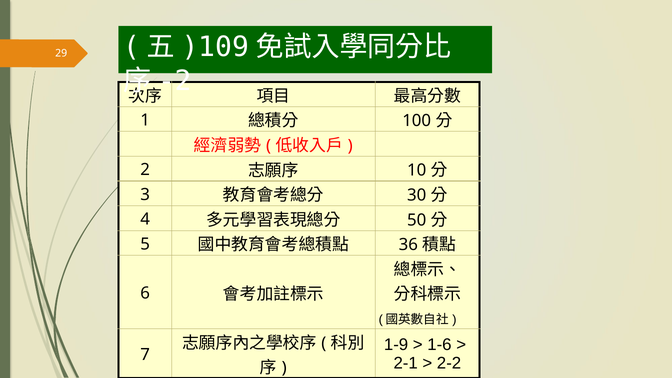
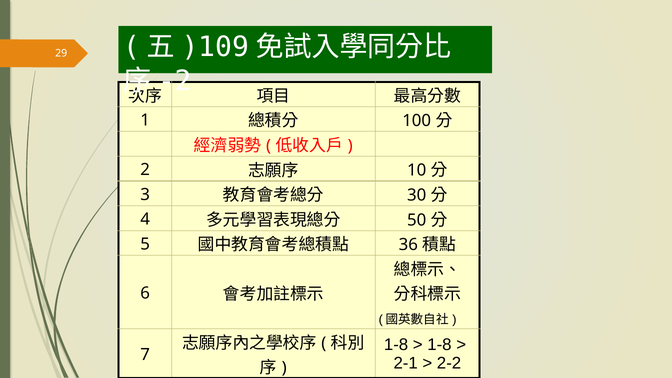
1-9 at (396, 345): 1-9 -> 1-8
1-6 at (439, 345): 1-6 -> 1-8
